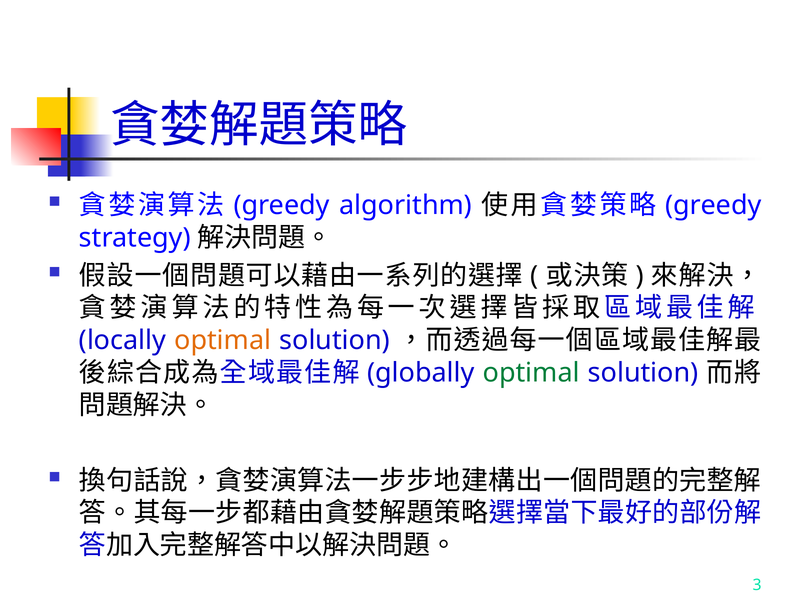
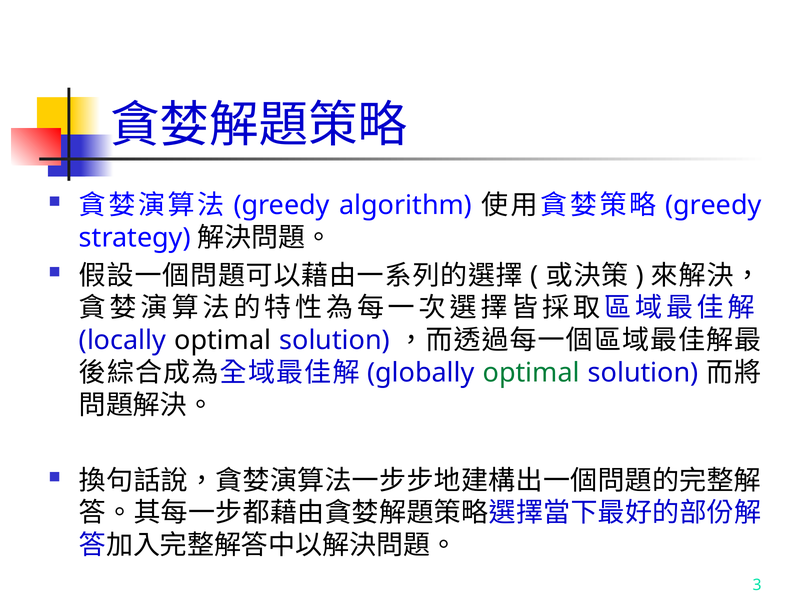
optimal at (223, 341) colour: orange -> black
